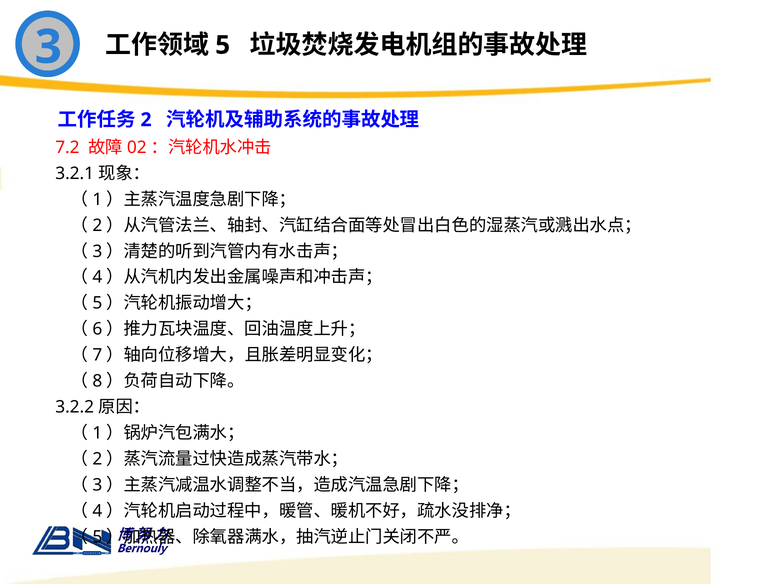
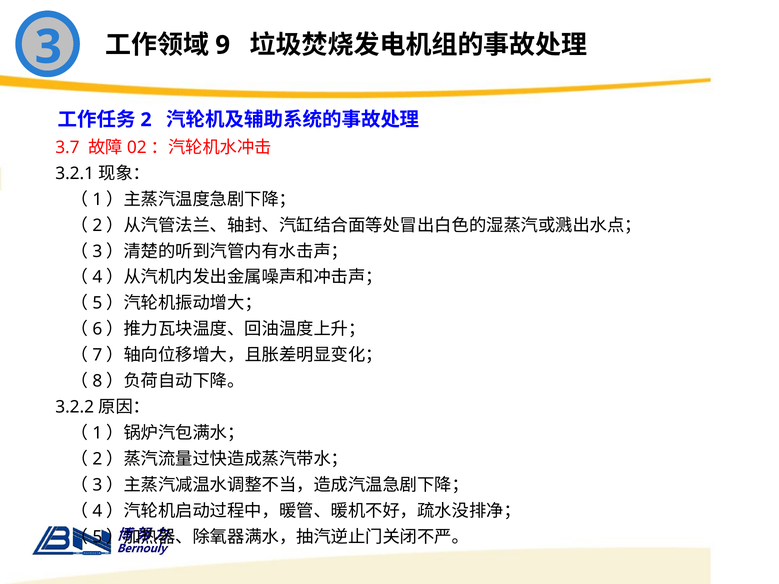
5: 5 -> 9
7.2: 7.2 -> 3.7
